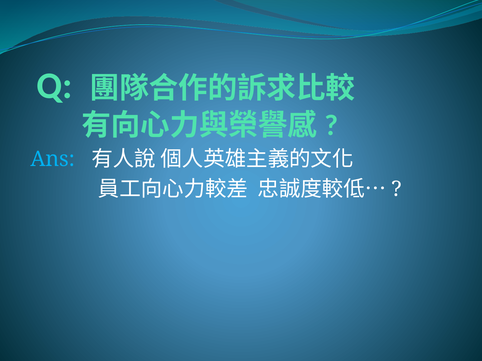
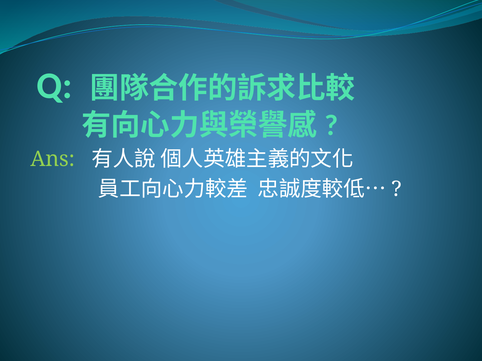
Ans colour: light blue -> light green
